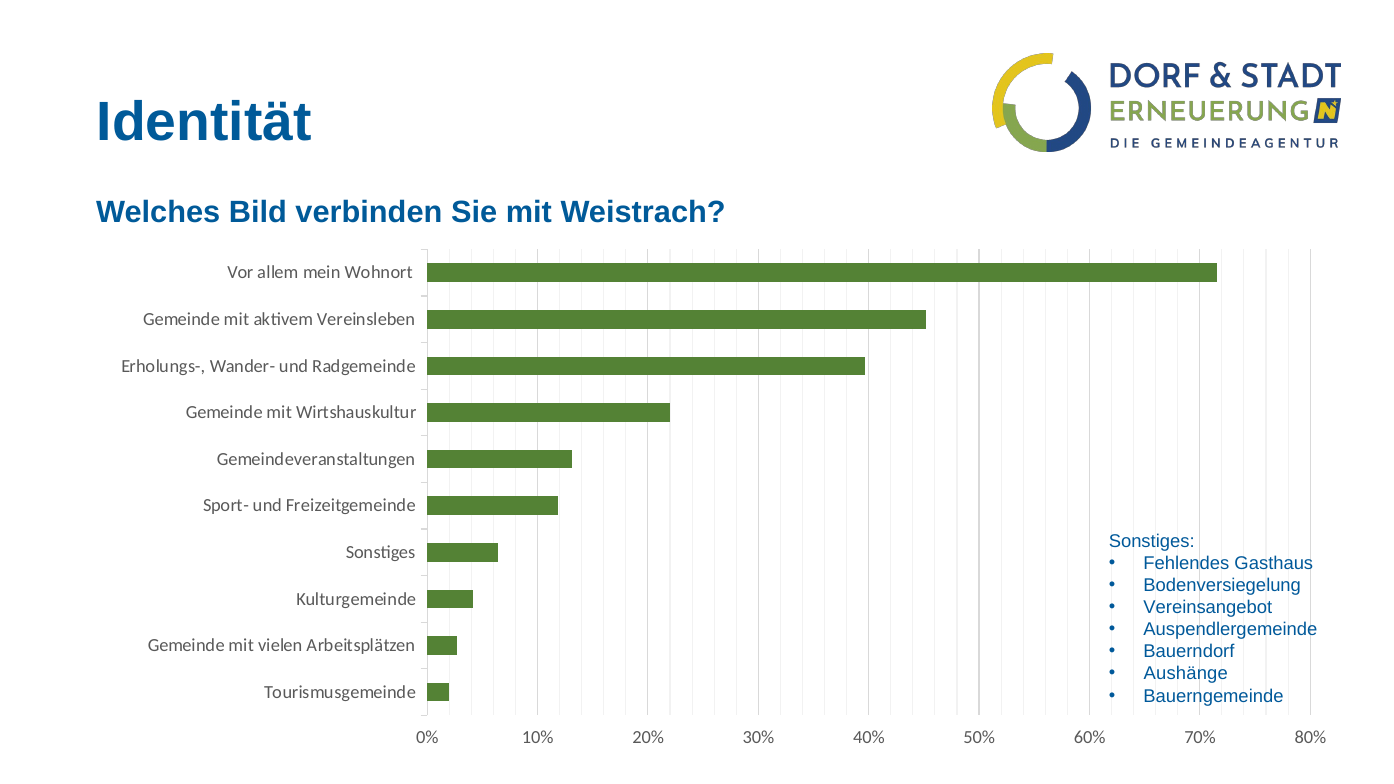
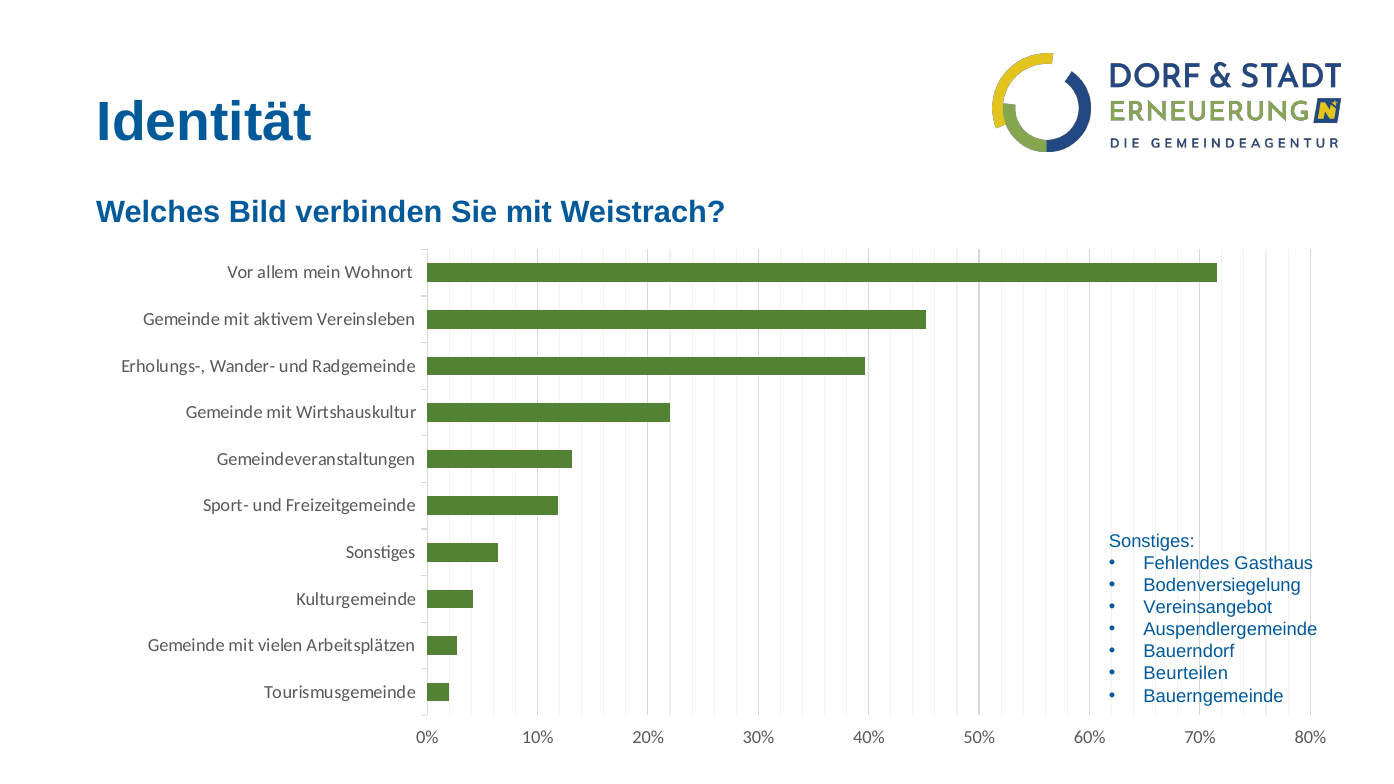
Aushänge: Aushänge -> Beurteilen
